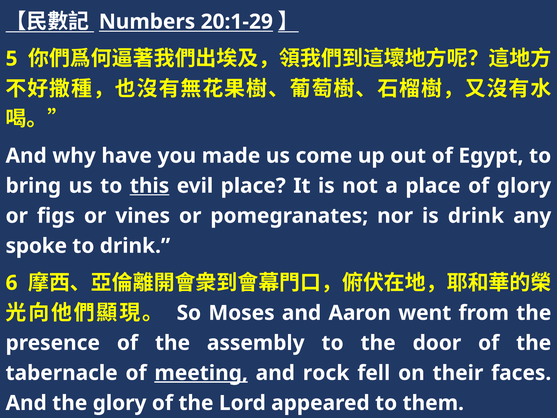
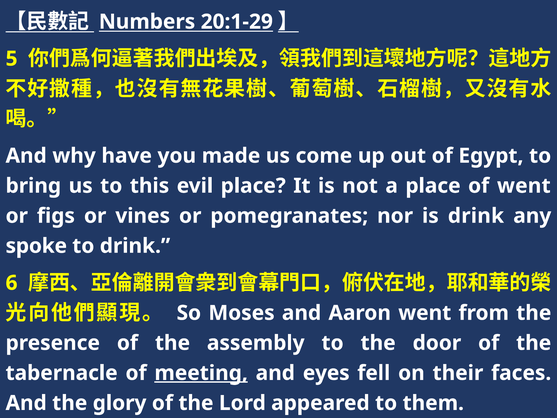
this underline: present -> none
of glory: glory -> went
rock: rock -> eyes
